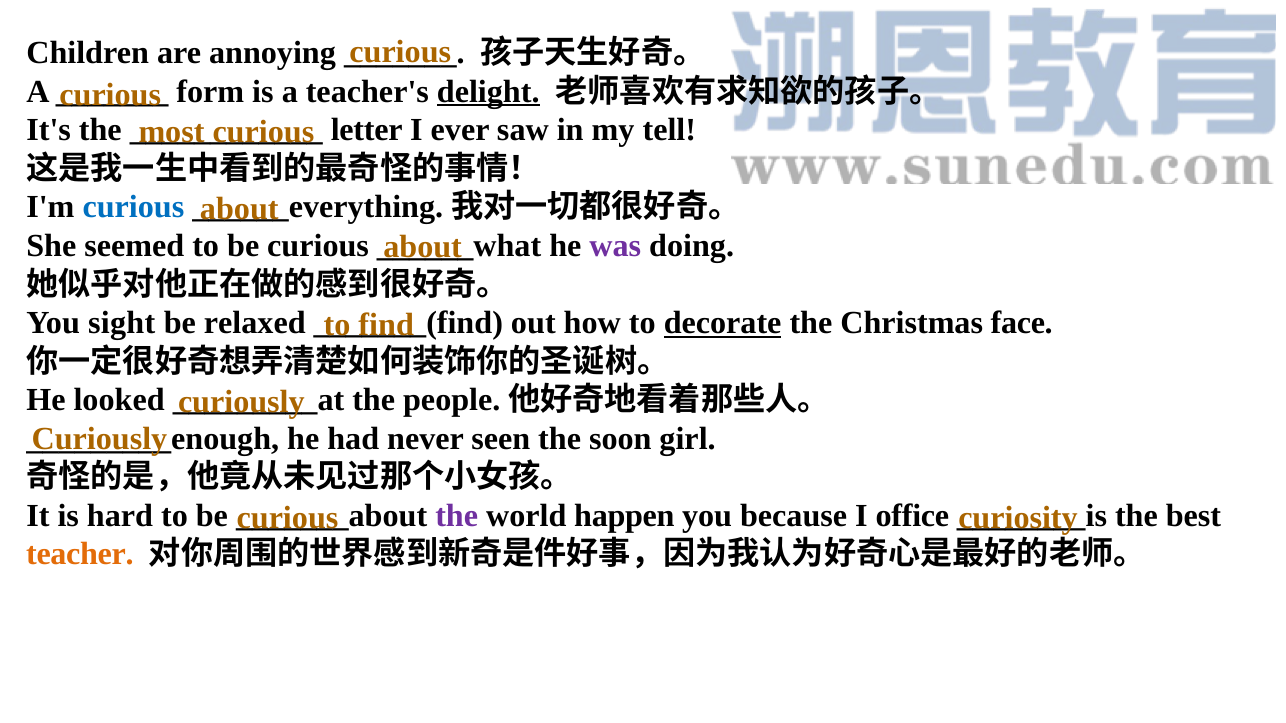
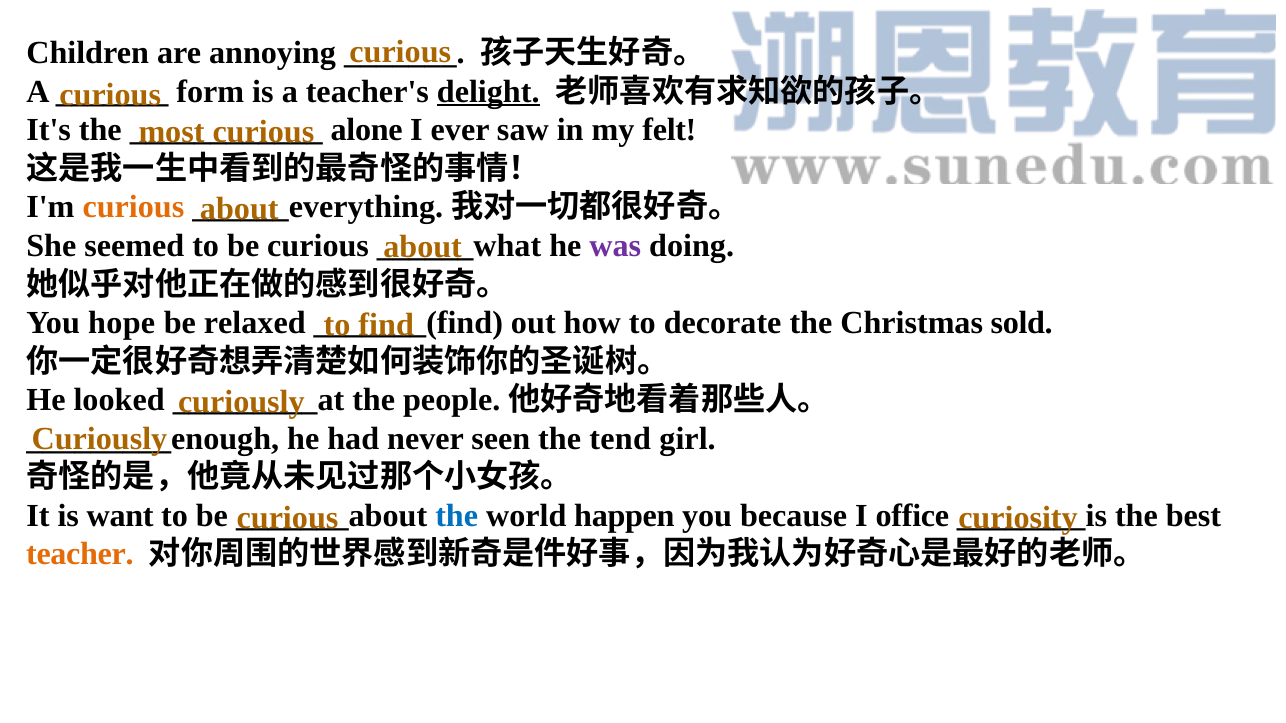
letter: letter -> alone
tell: tell -> felt
curious at (133, 207) colour: blue -> orange
sight: sight -> hope
decorate underline: present -> none
face: face -> sold
soon: soon -> tend
hard: hard -> want
the at (457, 516) colour: purple -> blue
